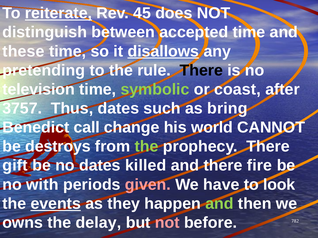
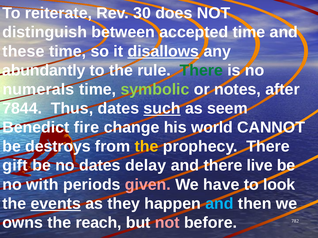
reiterate underline: present -> none
45: 45 -> 30
pretending: pretending -> abundantly
There at (201, 70) colour: black -> green
television: television -> numerals
coast: coast -> notes
3757: 3757 -> 7844
such underline: none -> present
bring: bring -> seem
call: call -> fire
the at (147, 147) colour: light green -> yellow
killed: killed -> delay
fire: fire -> live
and at (219, 204) colour: light green -> light blue
delay: delay -> reach
